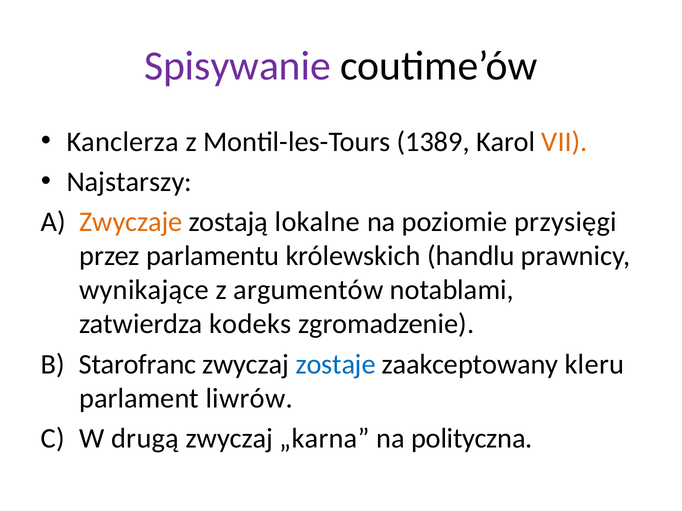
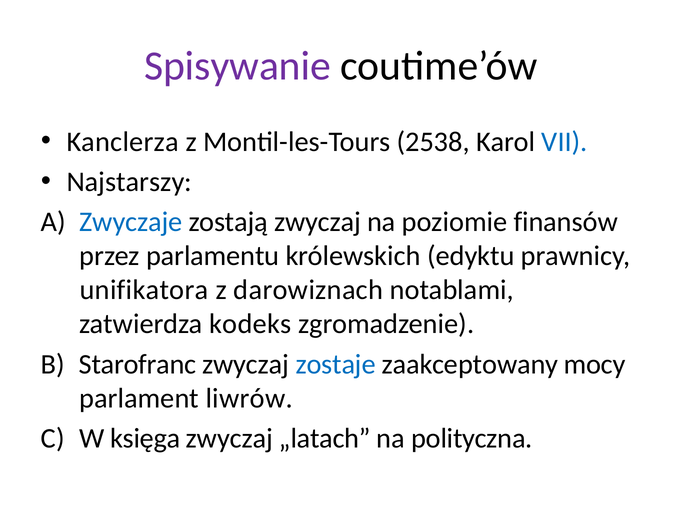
1389: 1389 -> 2538
VII colour: orange -> blue
Zwyczaje colour: orange -> blue
zostają lokalne: lokalne -> zwyczaj
przysięgi: przysięgi -> finansów
handlu: handlu -> edyktu
wynikające: wynikające -> unifikatora
argumentów: argumentów -> darowiznach
kleru: kleru -> mocy
drugą: drugą -> księga
„karna: „karna -> „latach
